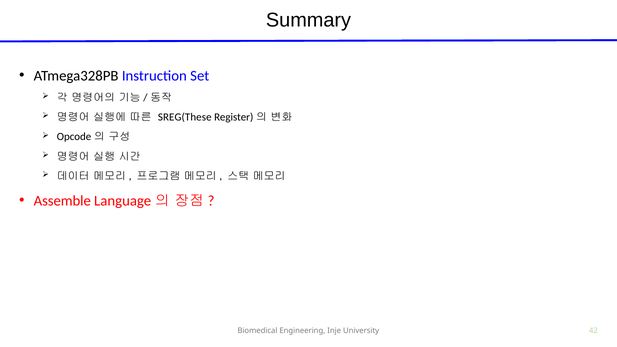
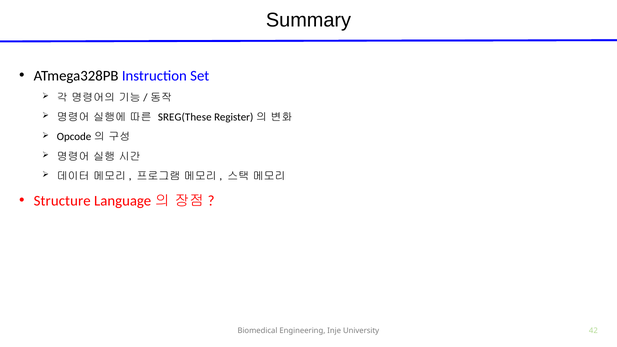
Assemble: Assemble -> Structure
